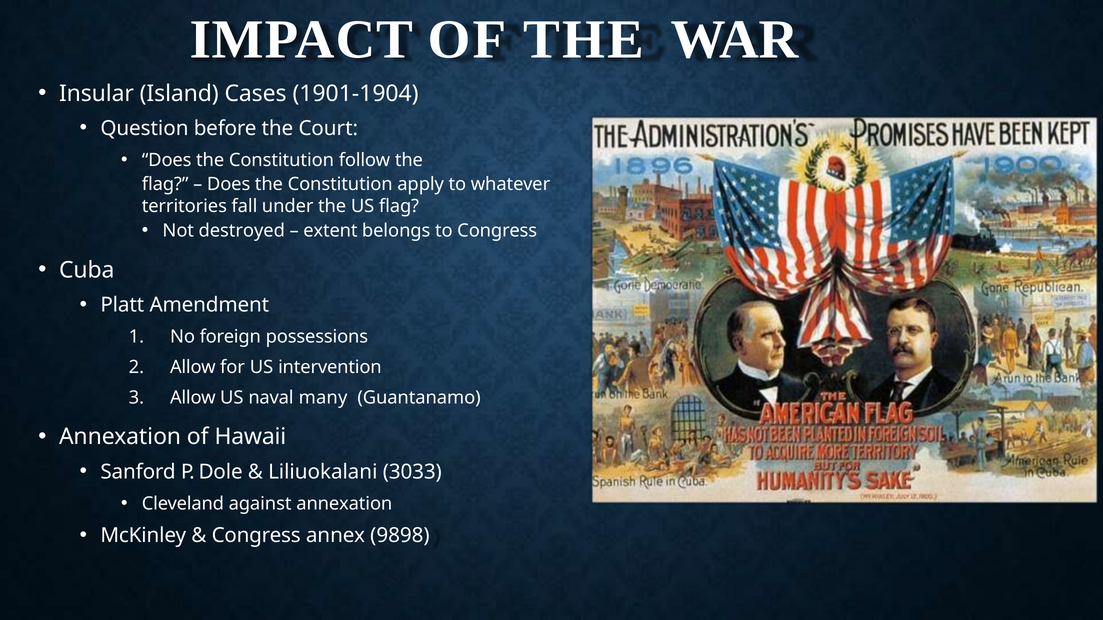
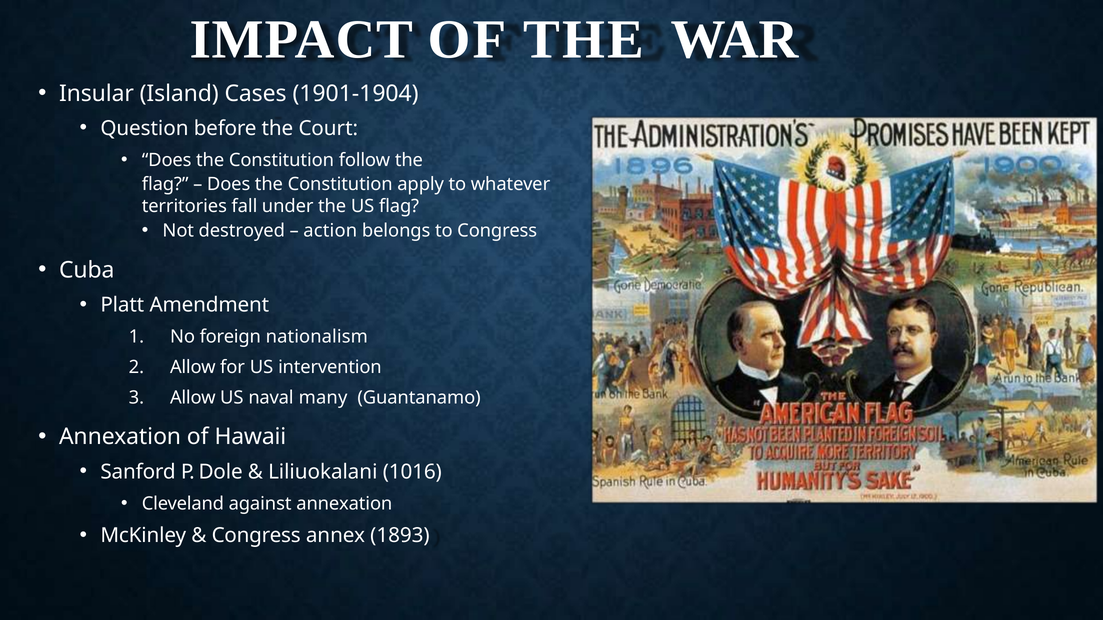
extent: extent -> action
possessions: possessions -> nationalism
3033: 3033 -> 1016
9898: 9898 -> 1893
